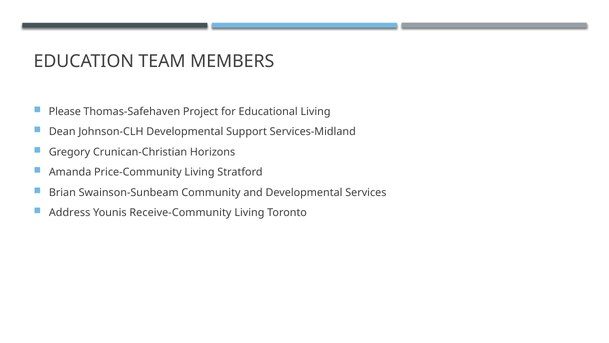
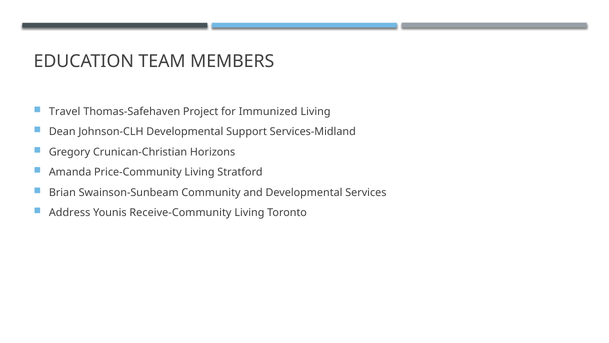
Please: Please -> Travel
Educational: Educational -> Immunized
